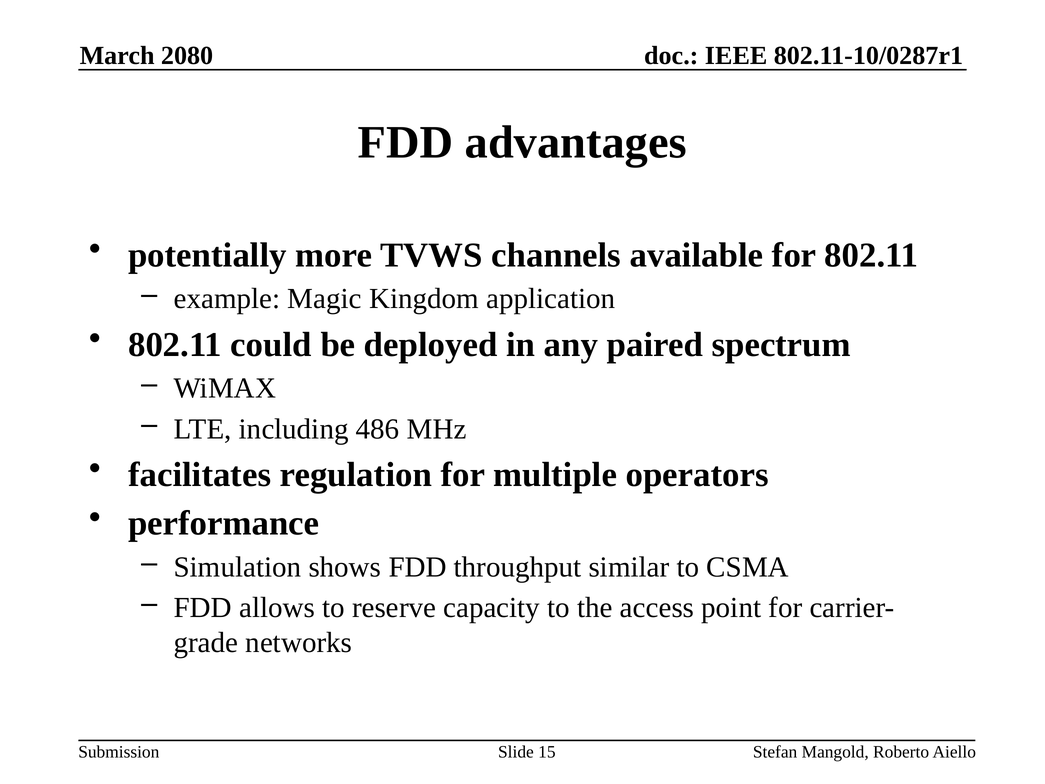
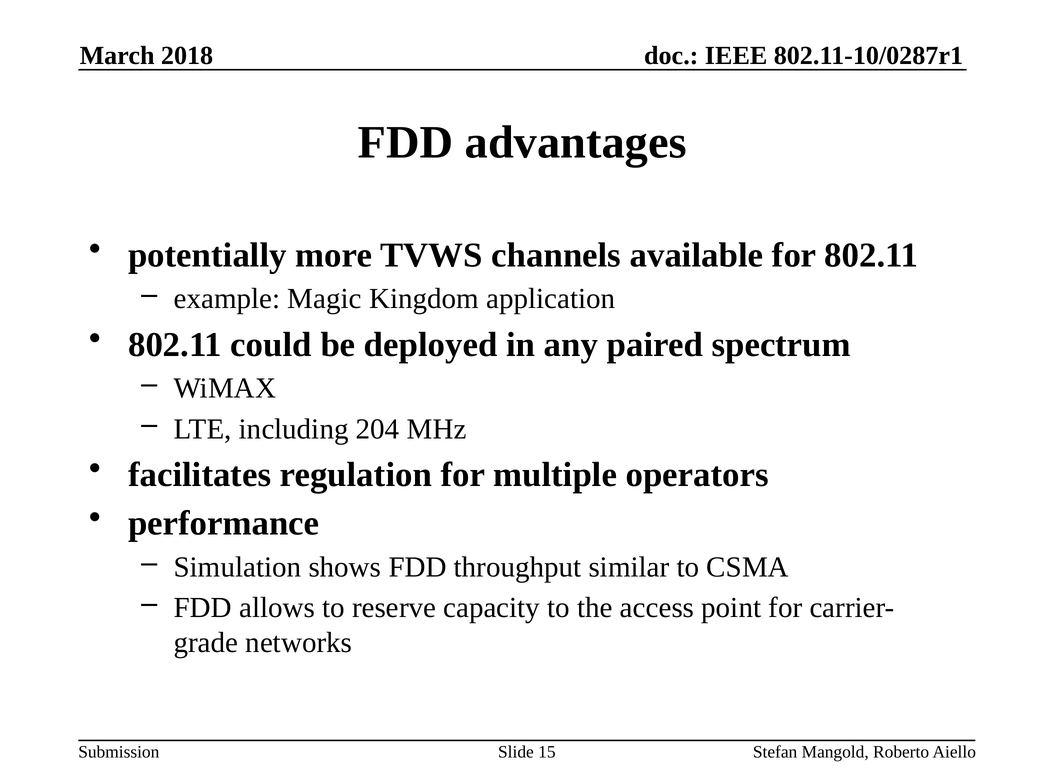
2080: 2080 -> 2018
486: 486 -> 204
